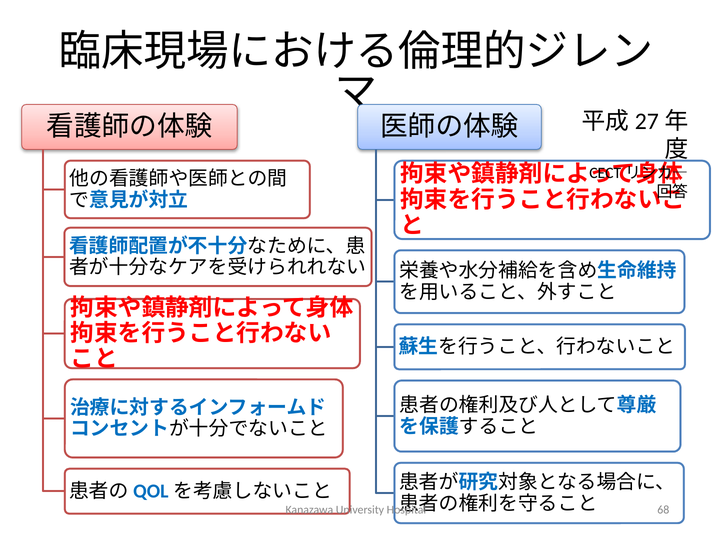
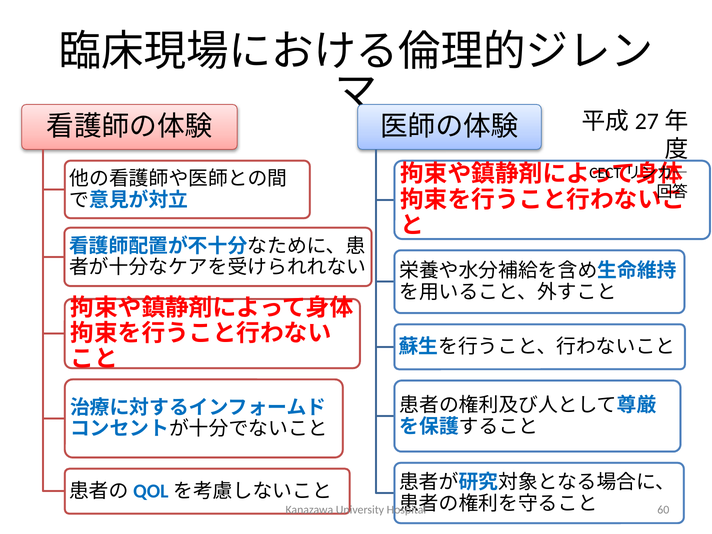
68: 68 -> 60
